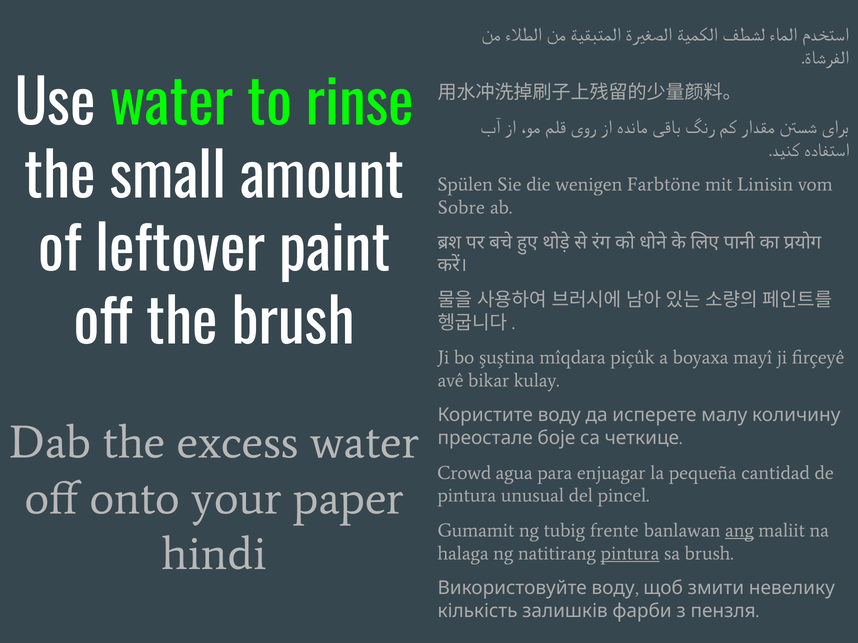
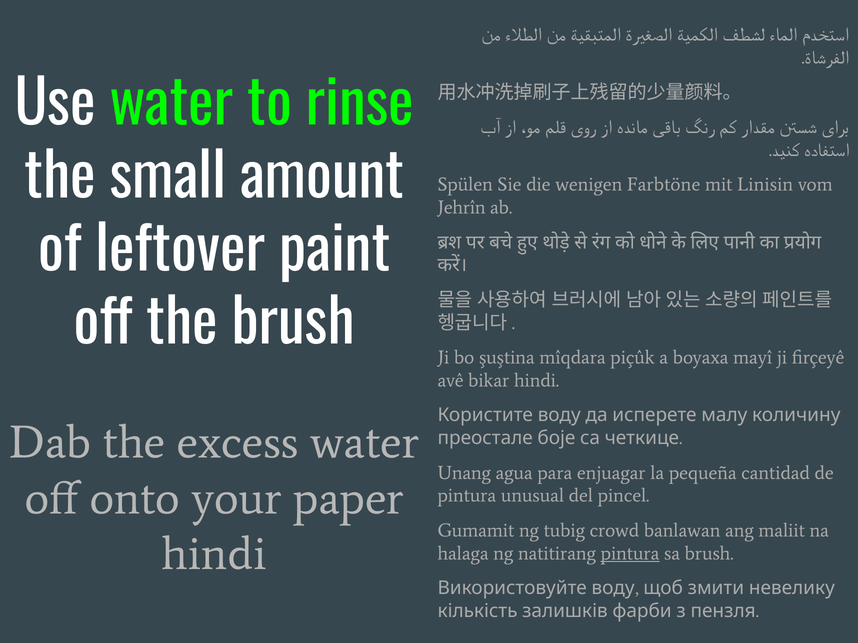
Sobre: Sobre -> Jehrîn
bikar kulay: kulay -> hindi
Crowd: Crowd -> Unang
frente: frente -> crowd
ang underline: present -> none
